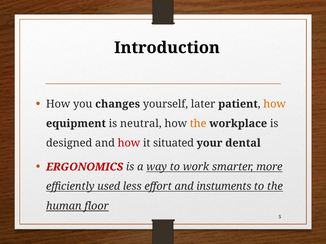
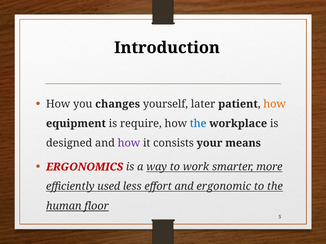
neutral: neutral -> require
the at (198, 124) colour: orange -> blue
how at (129, 143) colour: red -> purple
situated: situated -> consists
dental: dental -> means
instuments: instuments -> ergonomic
